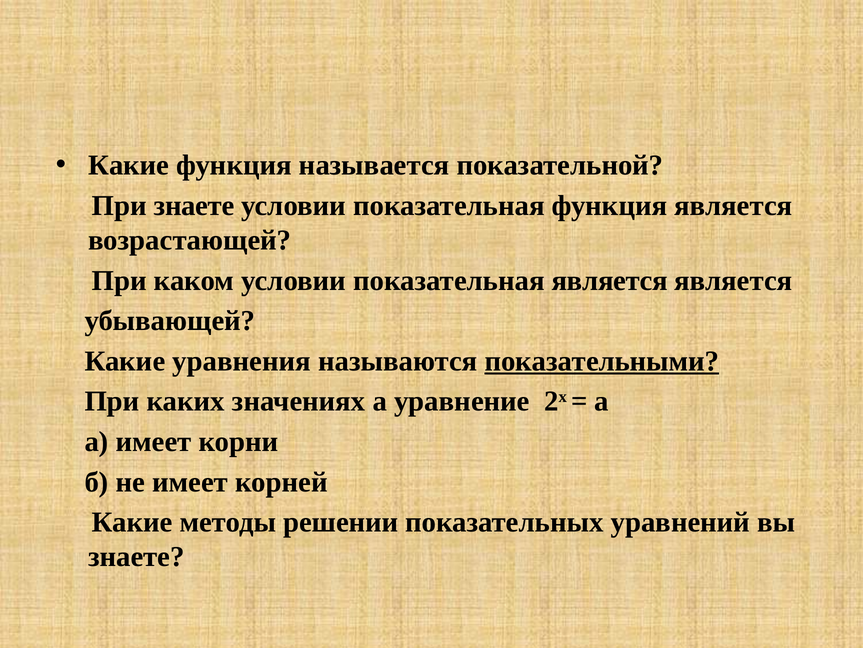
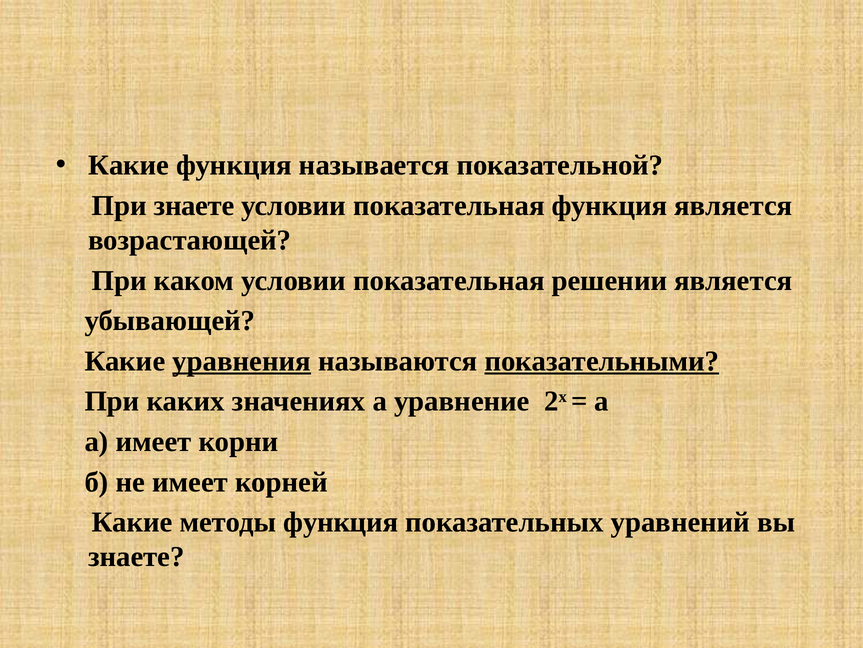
показательная является: является -> решении
уравнения underline: none -> present
методы решении: решении -> функция
